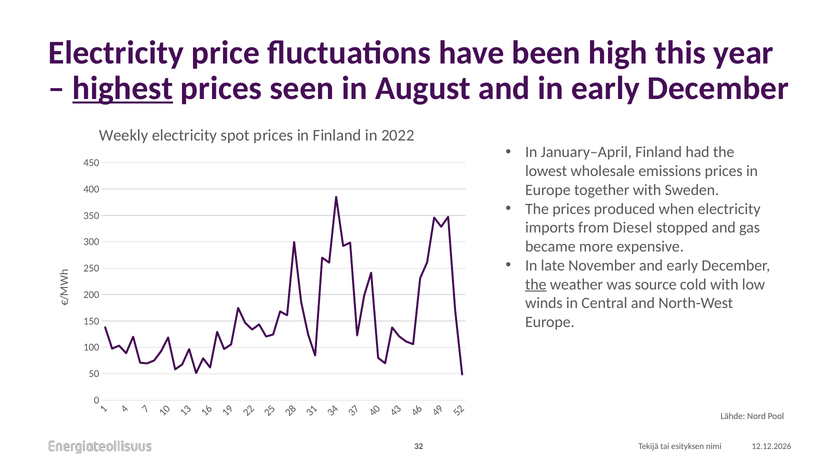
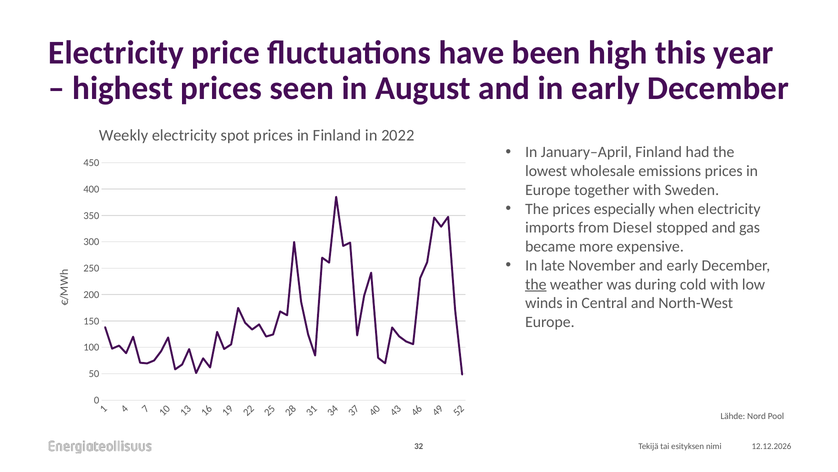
highest underline: present -> none
produced: produced -> especially
source: source -> during
